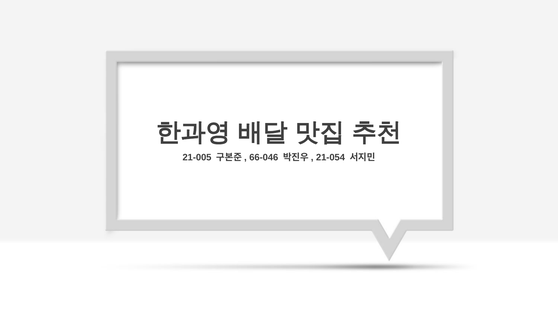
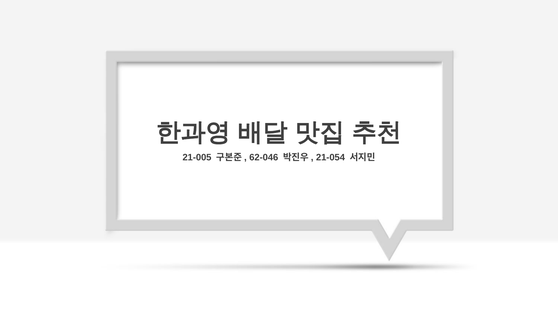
66-046: 66-046 -> 62-046
